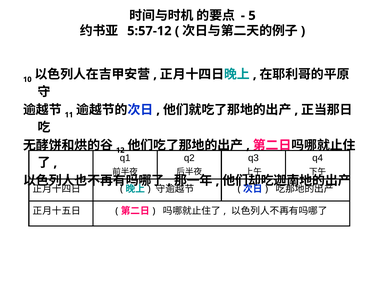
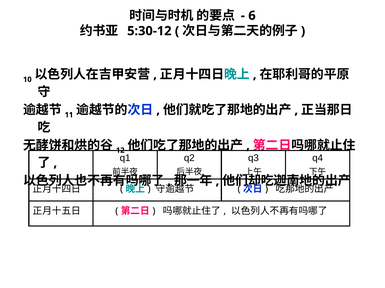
5: 5 -> 6
5:57-12: 5:57-12 -> 5:30-12
